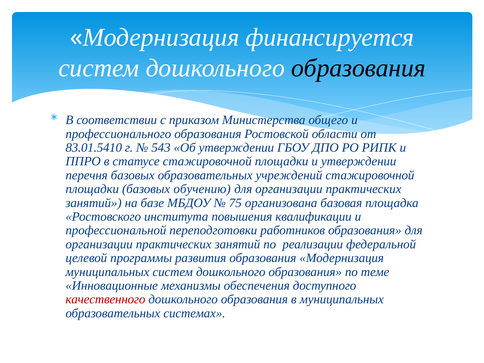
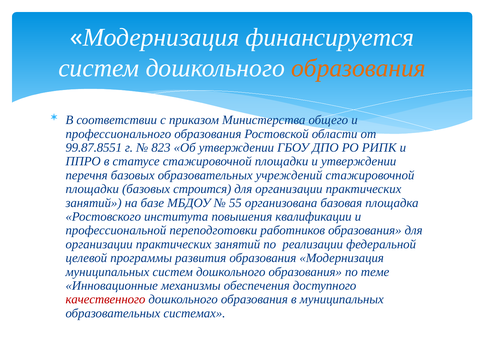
образования at (358, 68) colour: black -> orange
83.01.5410: 83.01.5410 -> 99.87.8551
543: 543 -> 823
обучению: обучению -> строится
75: 75 -> 55
